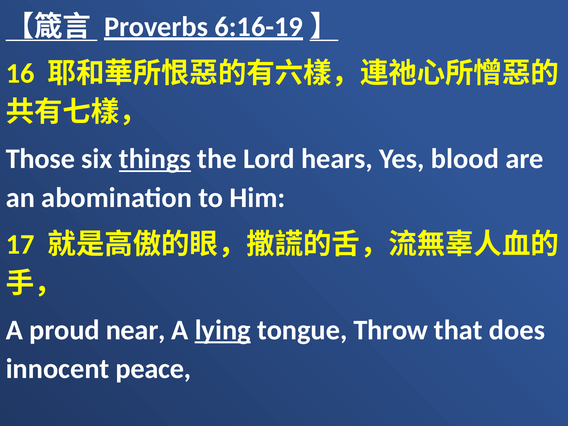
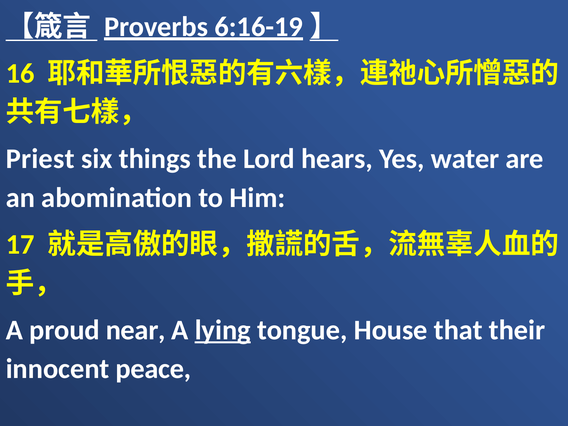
Those: Those -> Priest
things underline: present -> none
blood: blood -> water
Throw: Throw -> House
does: does -> their
